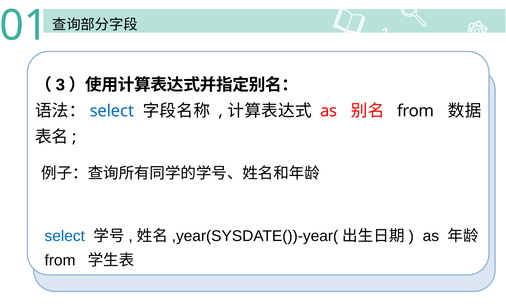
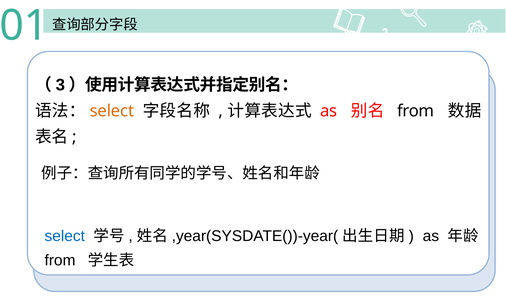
select at (112, 111) colour: blue -> orange
